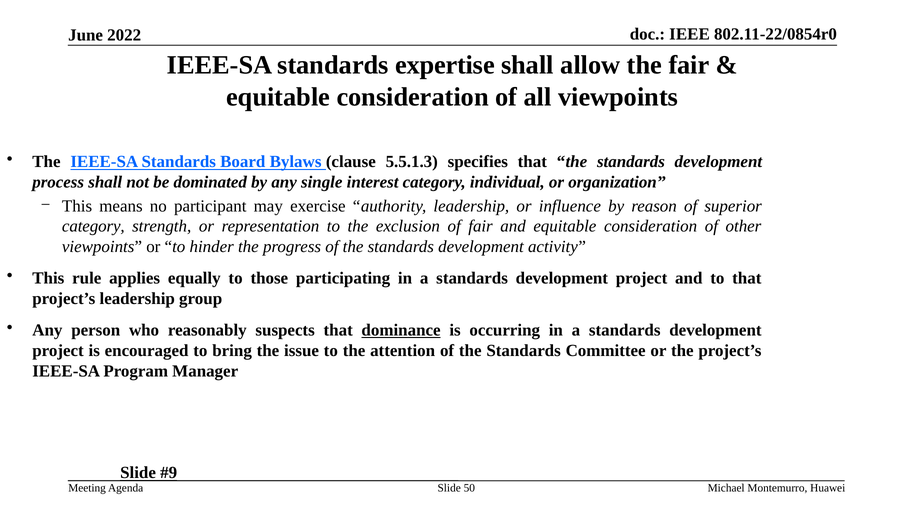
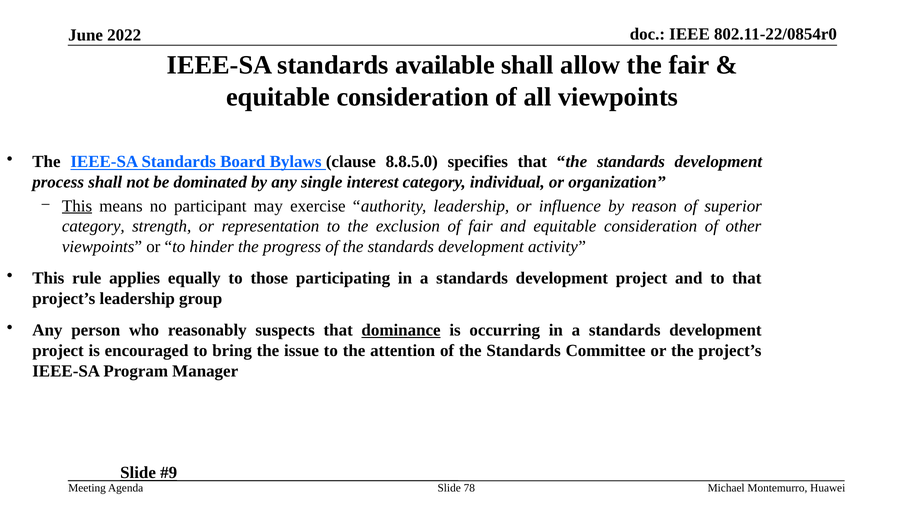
expertise: expertise -> available
5.5.1.3: 5.5.1.3 -> 8.8.5.0
This at (77, 206) underline: none -> present
50: 50 -> 78
